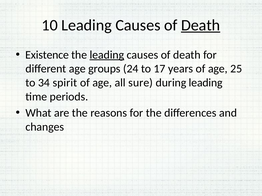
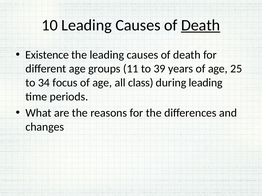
leading at (107, 55) underline: present -> none
24: 24 -> 11
17: 17 -> 39
spirit: spirit -> focus
sure: sure -> class
